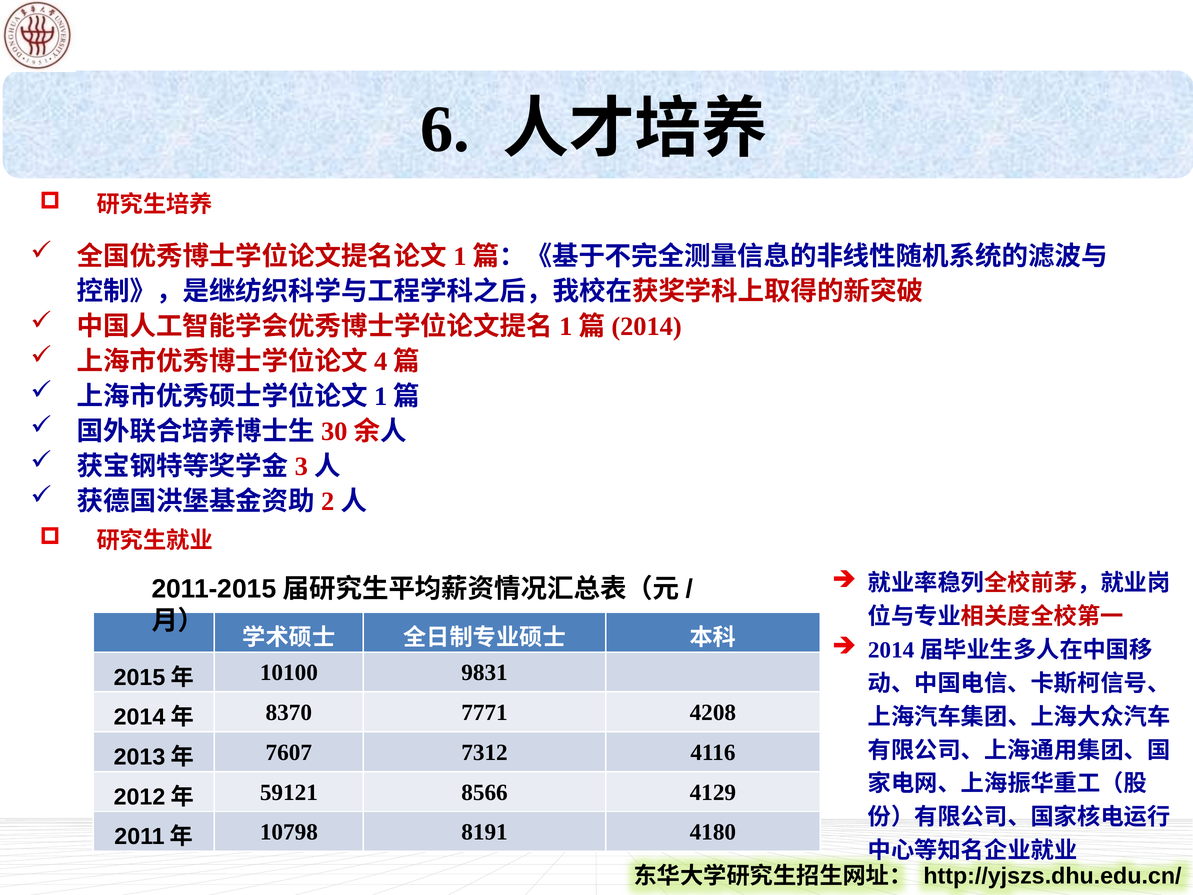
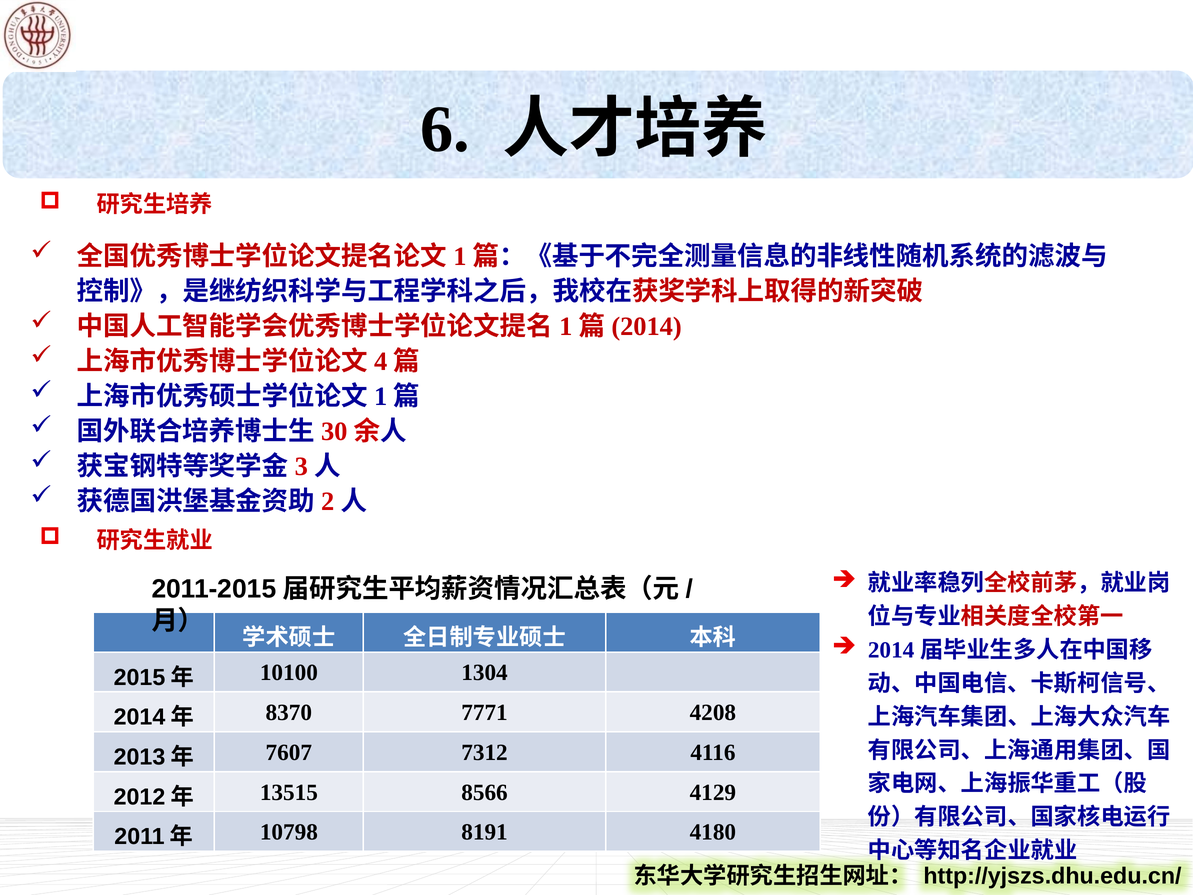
9831: 9831 -> 1304
59121: 59121 -> 13515
